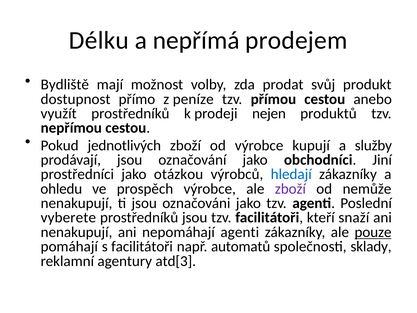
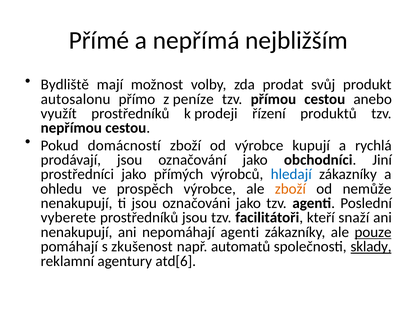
Délku: Délku -> Přímé
prodejem: prodejem -> nejbližším
dostupnost: dostupnost -> autosalonu
nejen: nejen -> řízení
jednotlivých: jednotlivých -> domácností
služby: služby -> rychlá
otázkou: otázkou -> přímých
zboží at (290, 189) colour: purple -> orange
s facilitátoři: facilitátoři -> zkušenost
sklady underline: none -> present
atd[3: atd[3 -> atd[6
